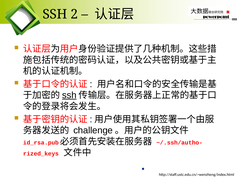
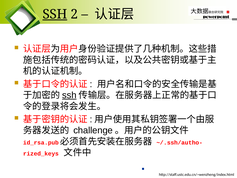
SSH at (55, 14) underline: none -> present
